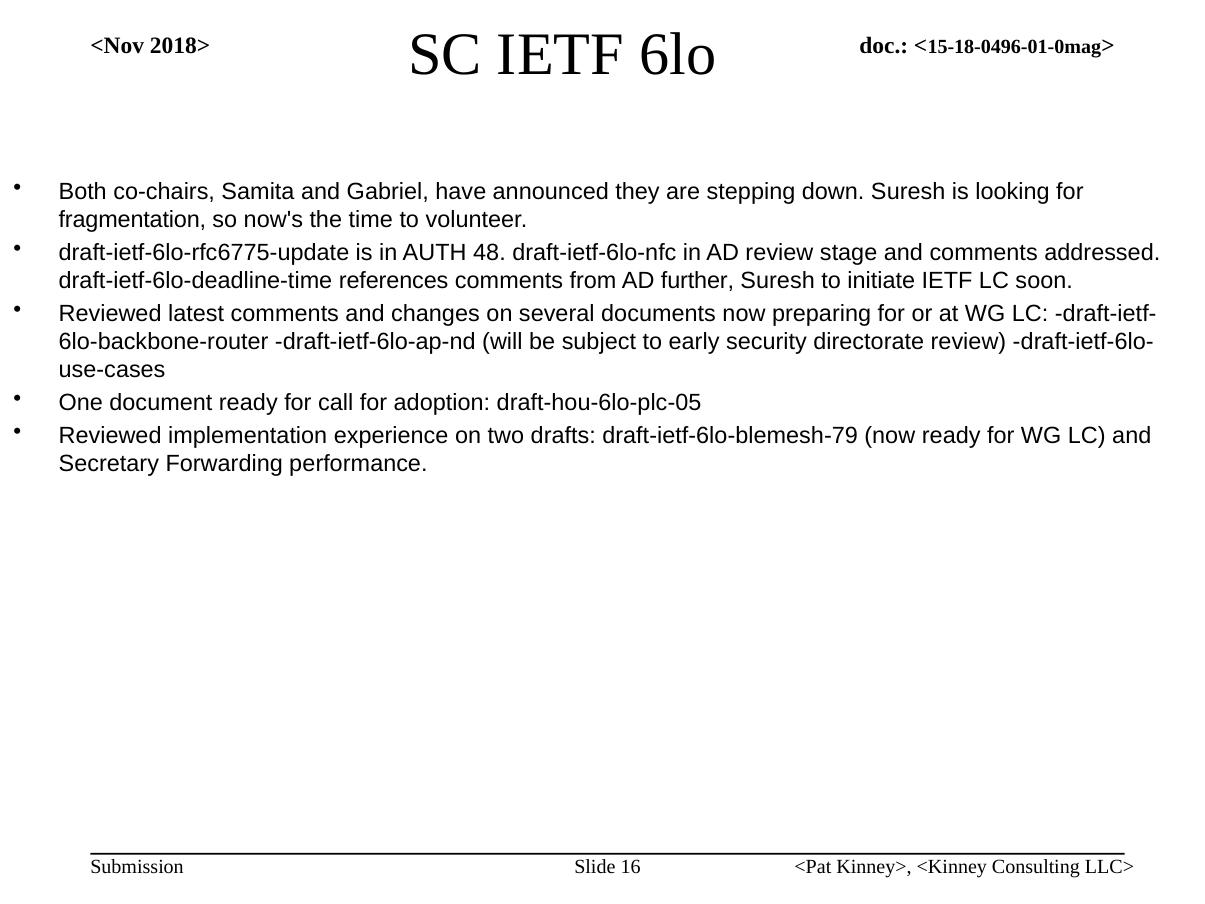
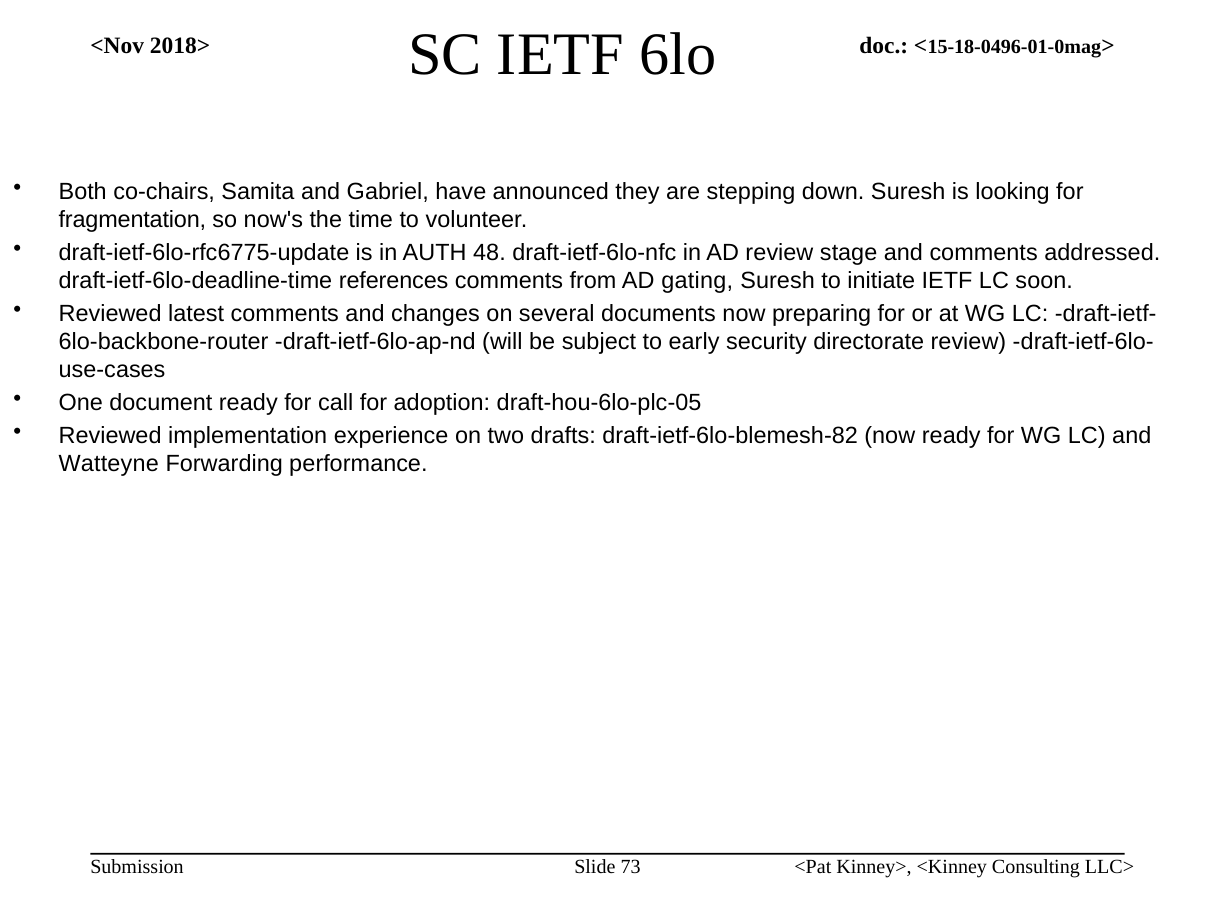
further: further -> gating
draft-ietf-6lo-blemesh-79: draft-ietf-6lo-blemesh-79 -> draft-ietf-6lo-blemesh-82
Secretary: Secretary -> Watteyne
16: 16 -> 73
